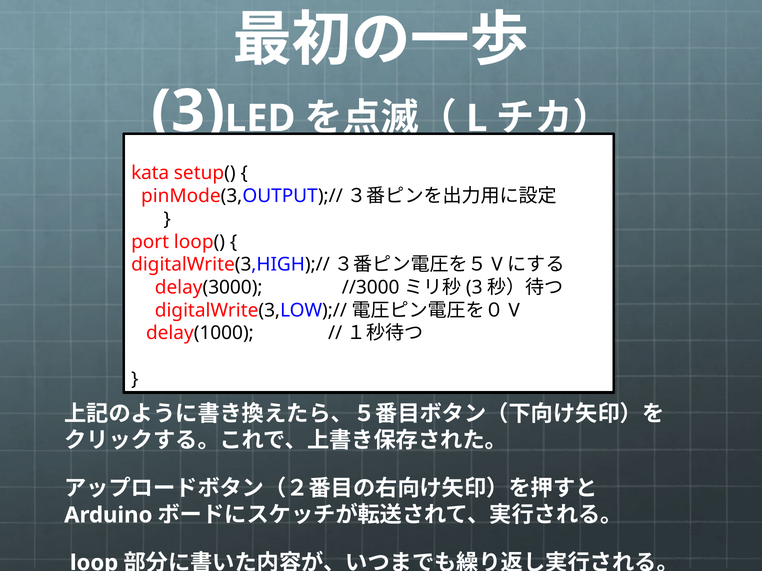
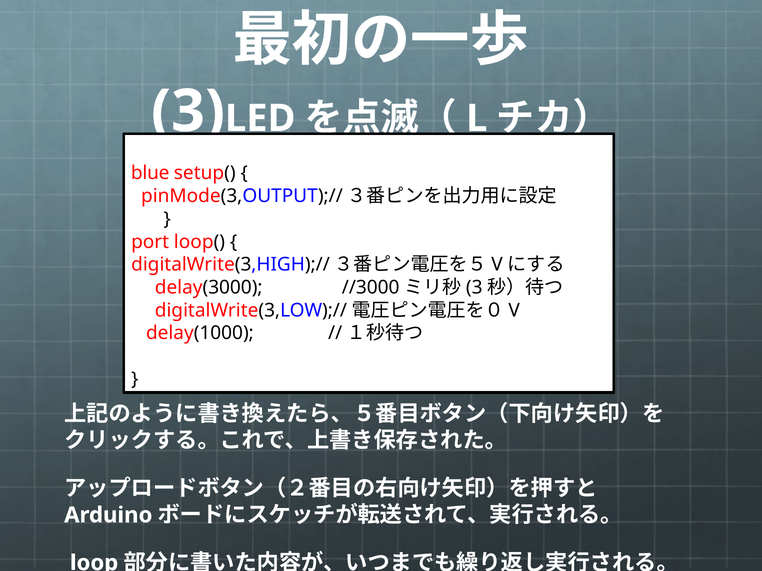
kata: kata -> blue
